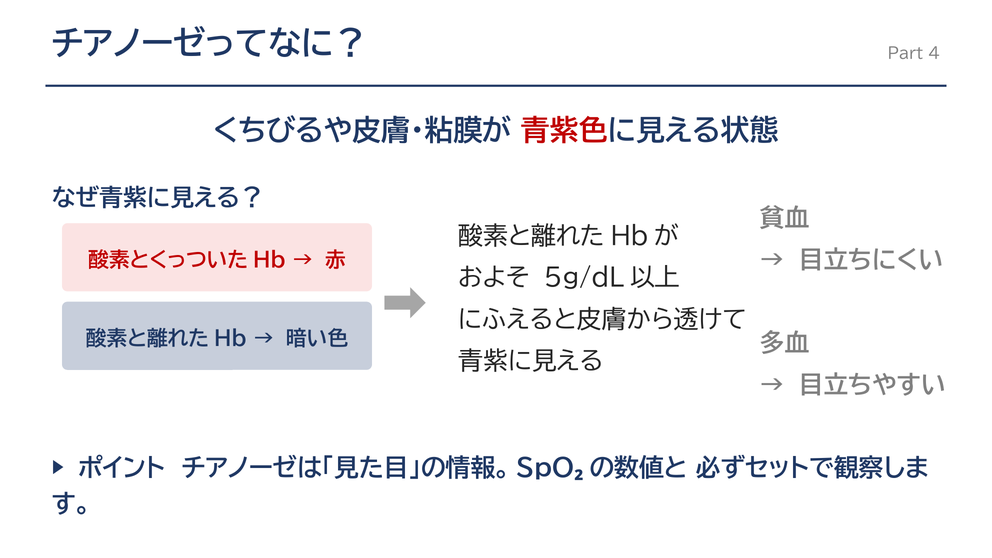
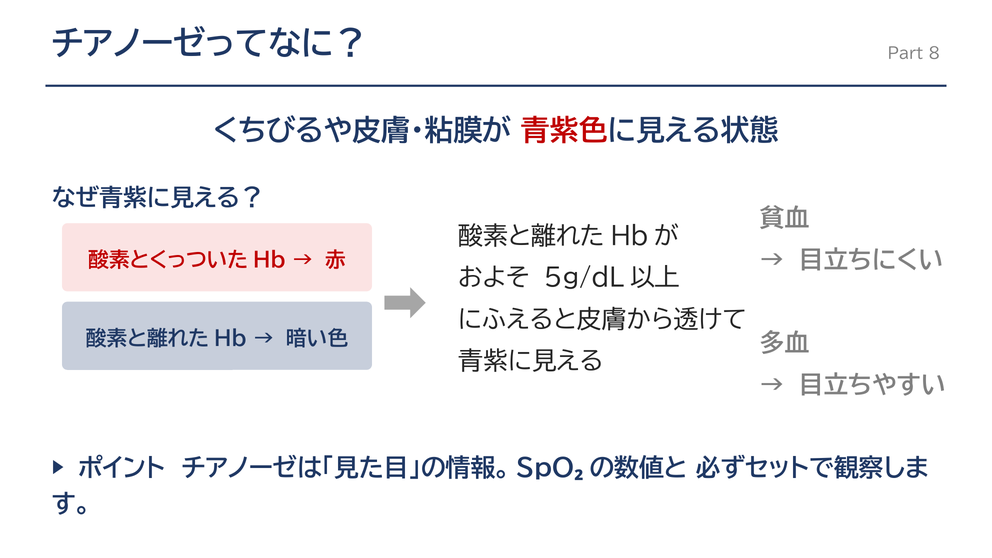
4: 4 -> 8
